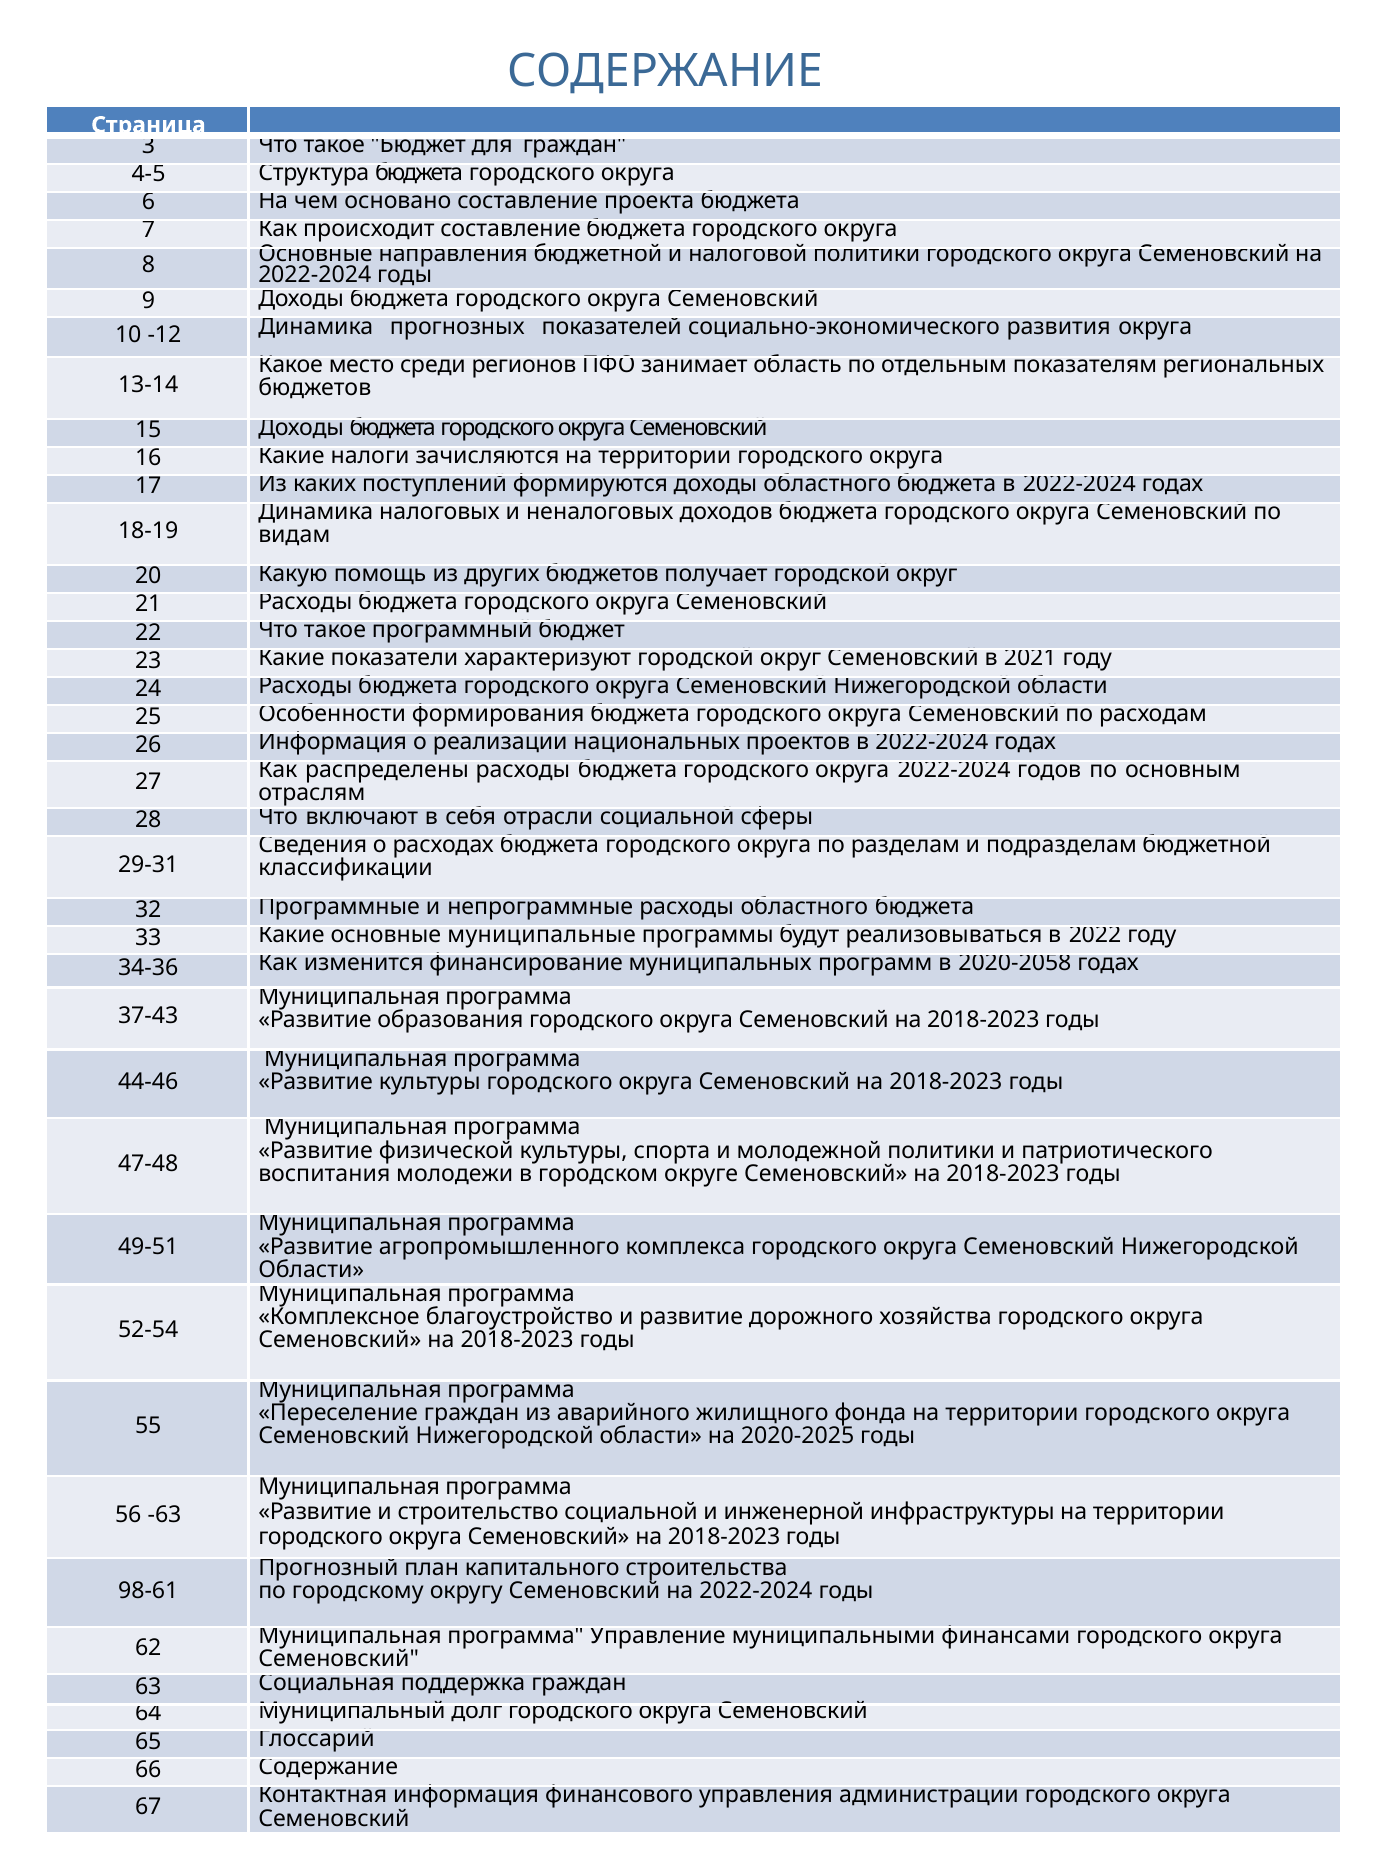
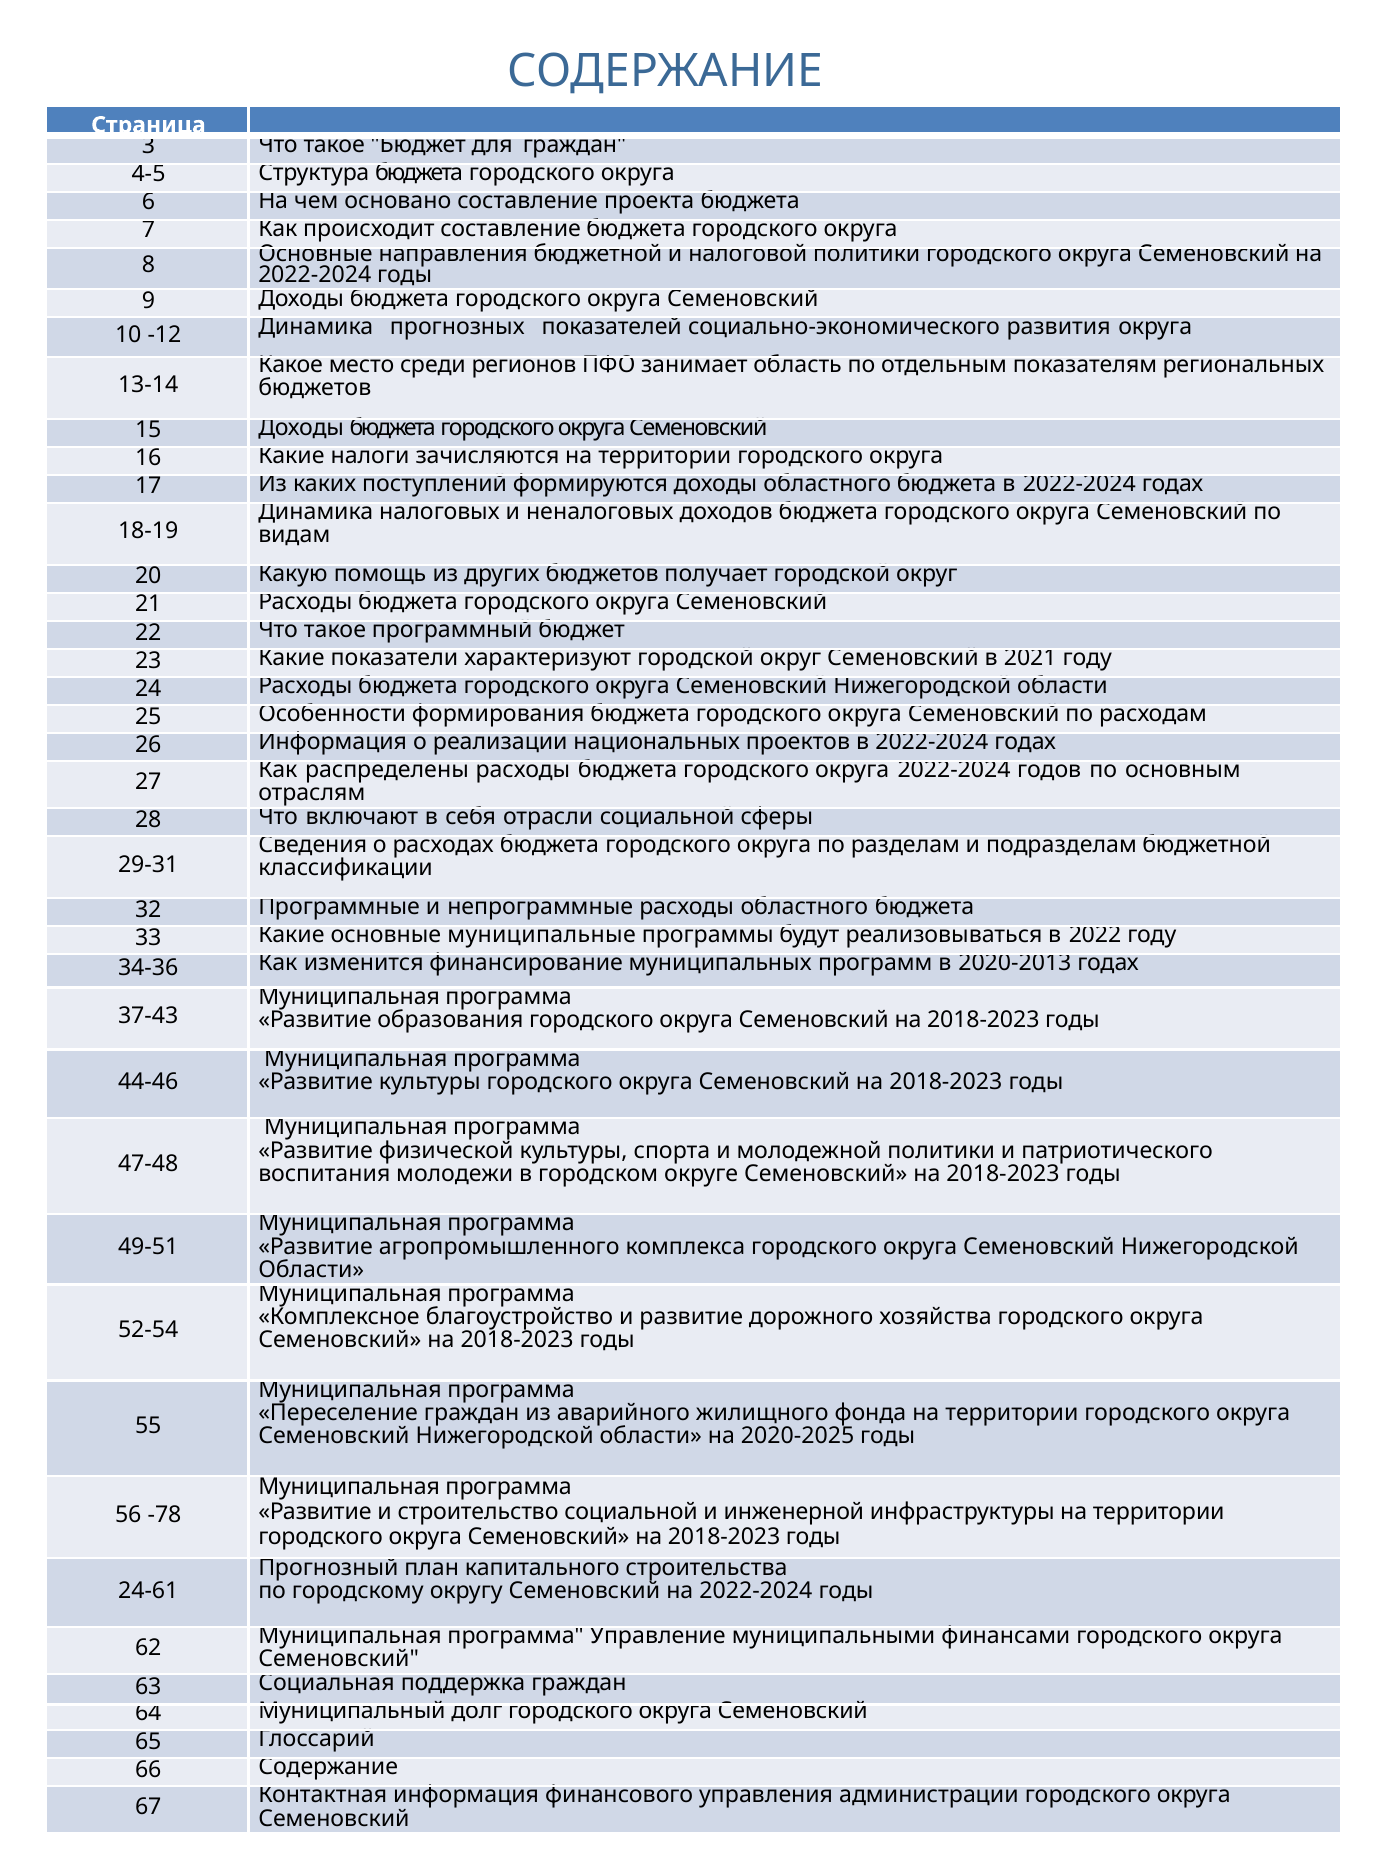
2020-2058: 2020-2058 -> 2020-2013
-63: -63 -> -78
98-61: 98-61 -> 24-61
